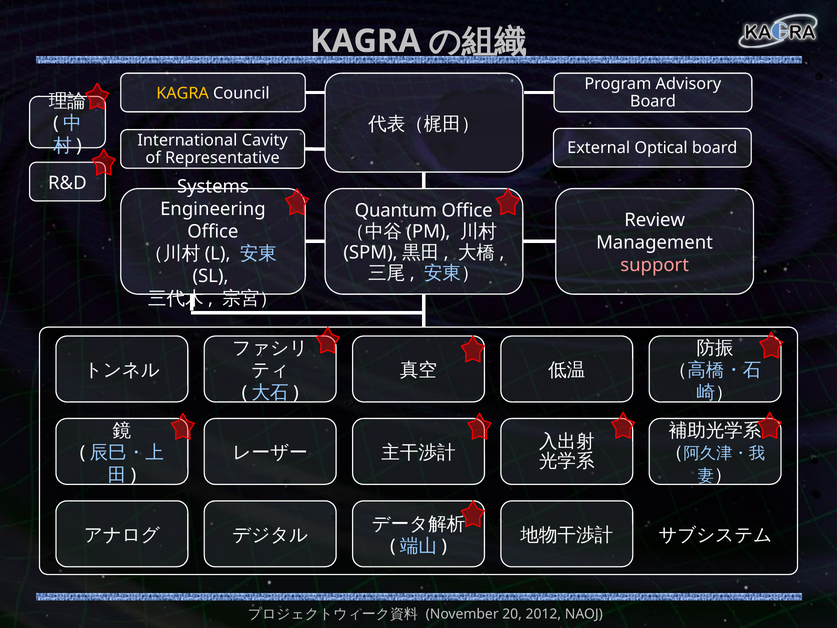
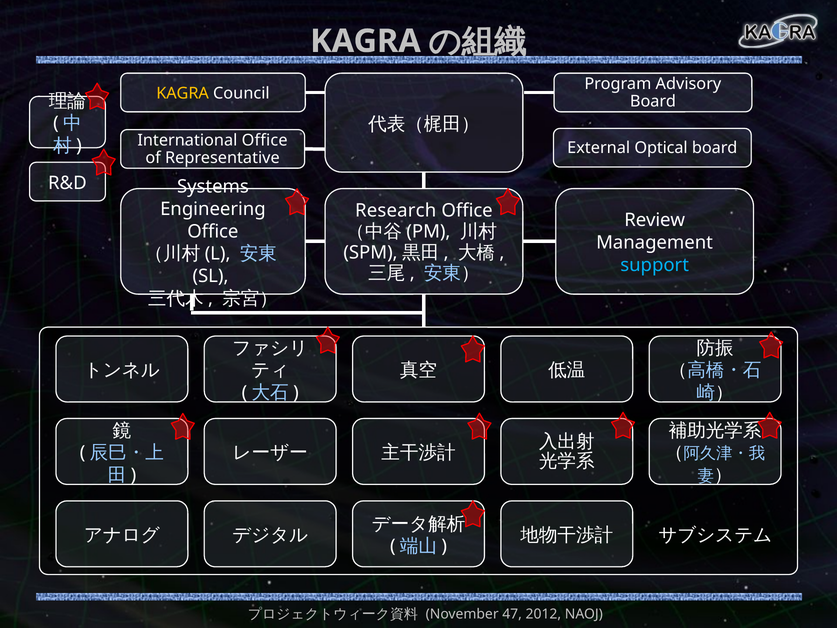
International Cavity: Cavity -> Office
Quantum: Quantum -> Research
support colour: pink -> light blue
20: 20 -> 47
